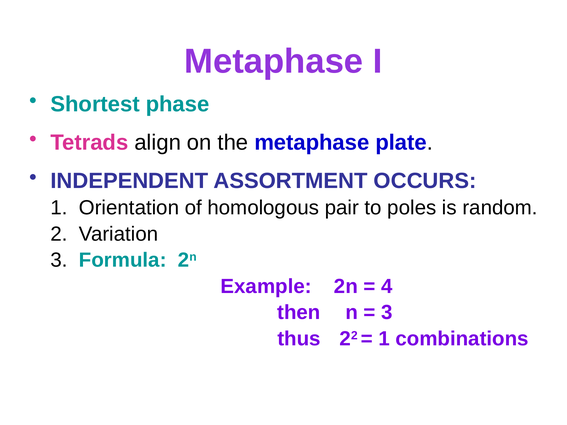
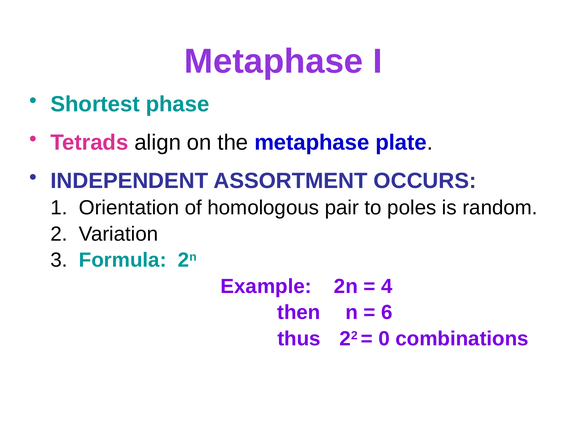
3 at (387, 313): 3 -> 6
1 at (384, 339): 1 -> 0
